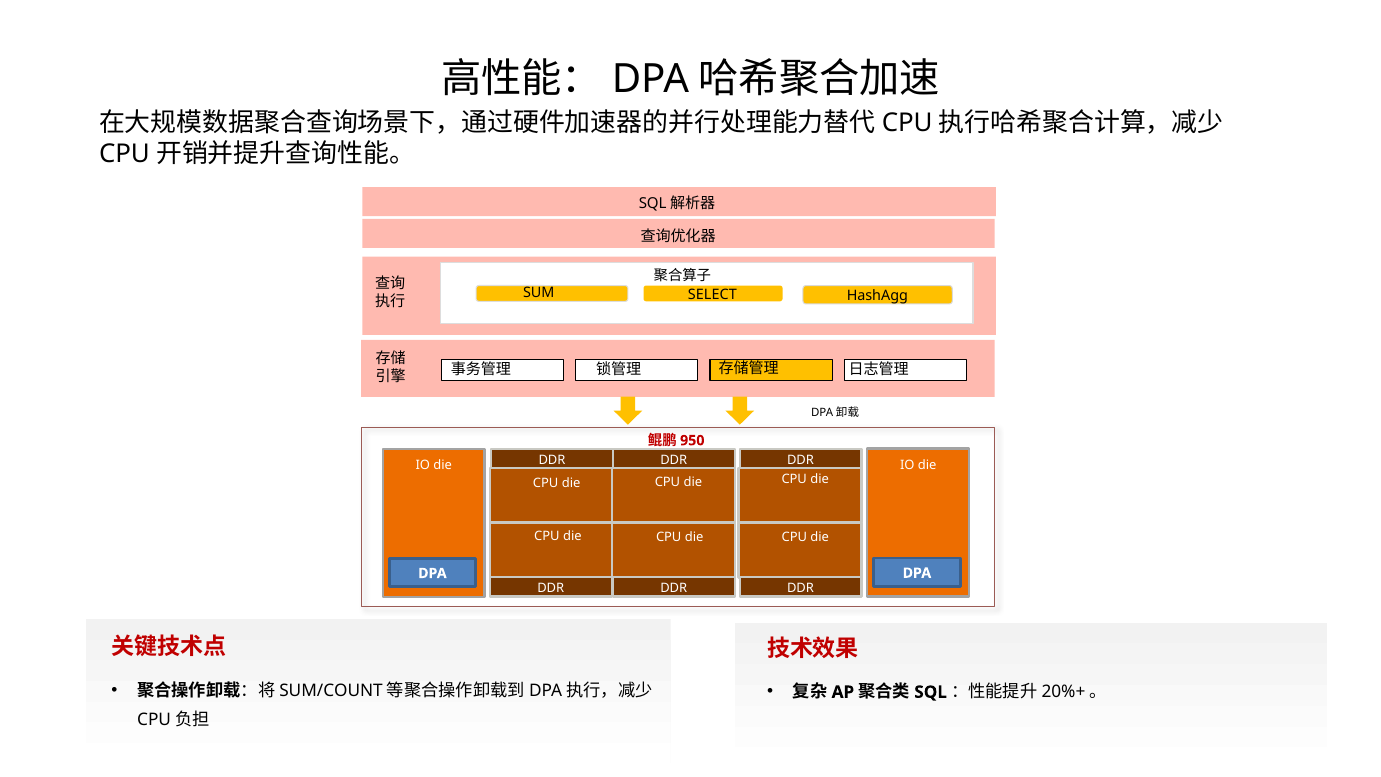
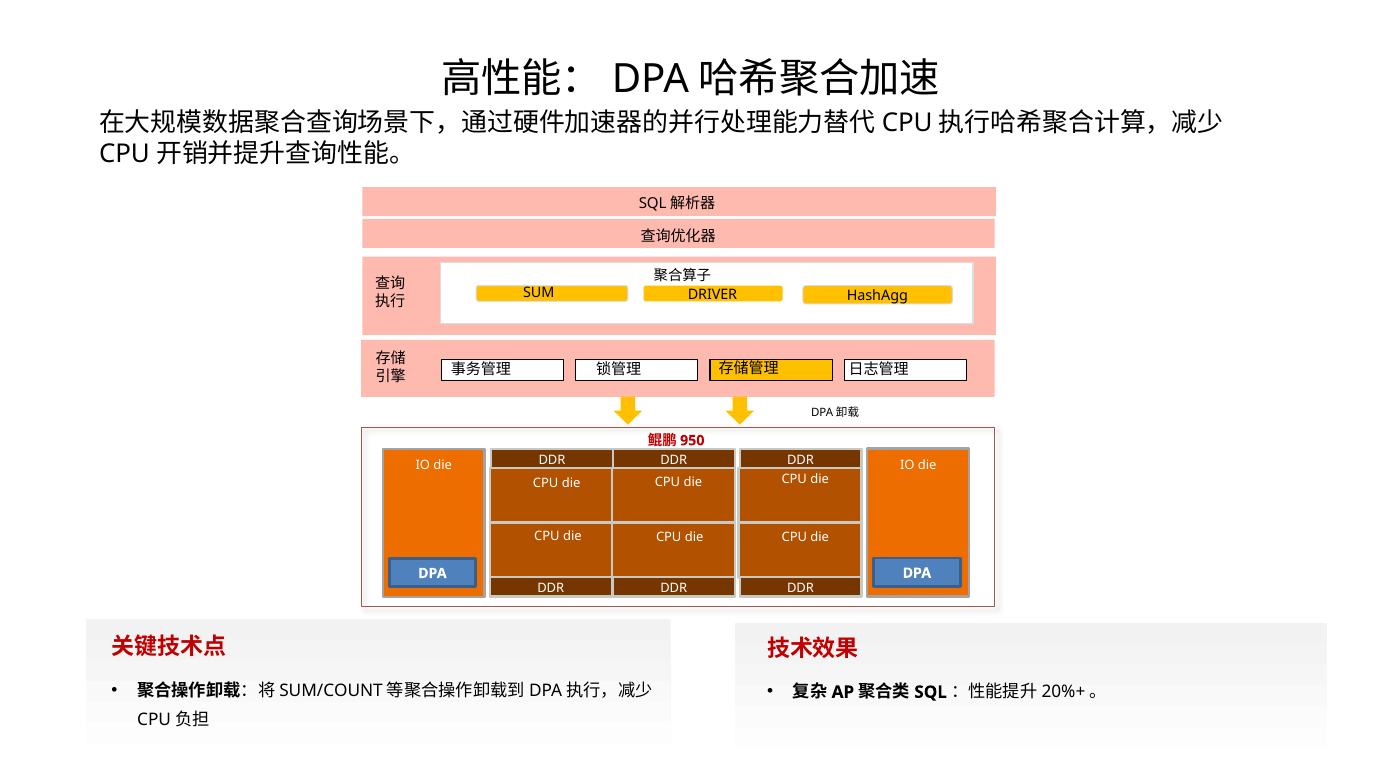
SELECT: SELECT -> DRIVER
